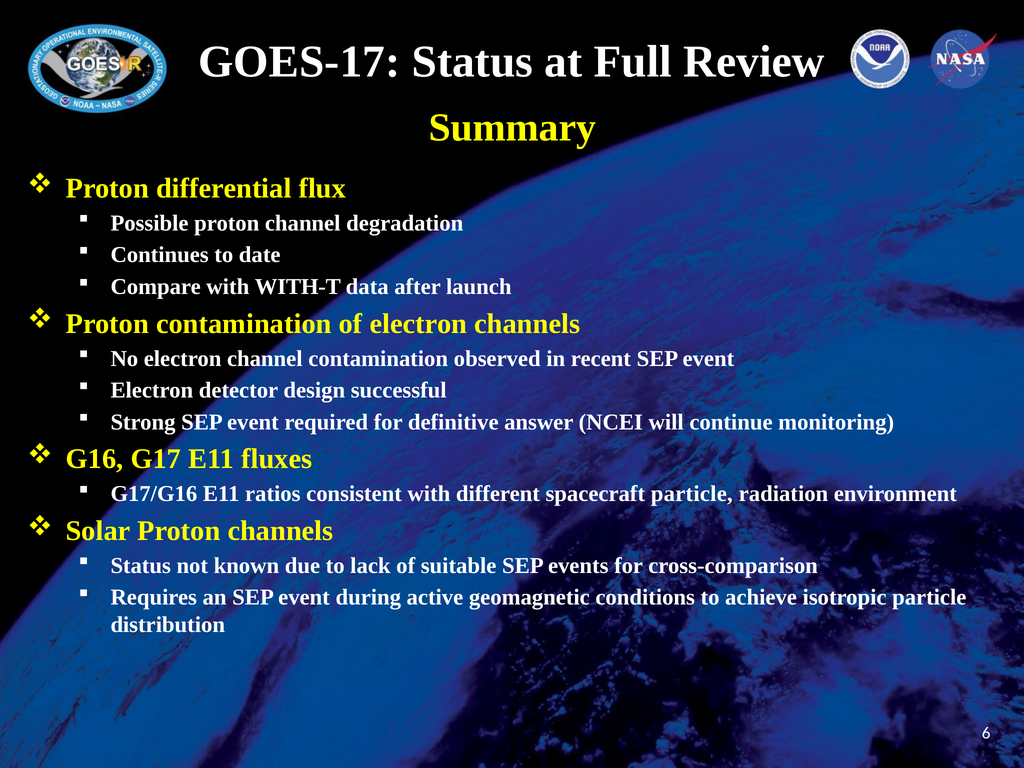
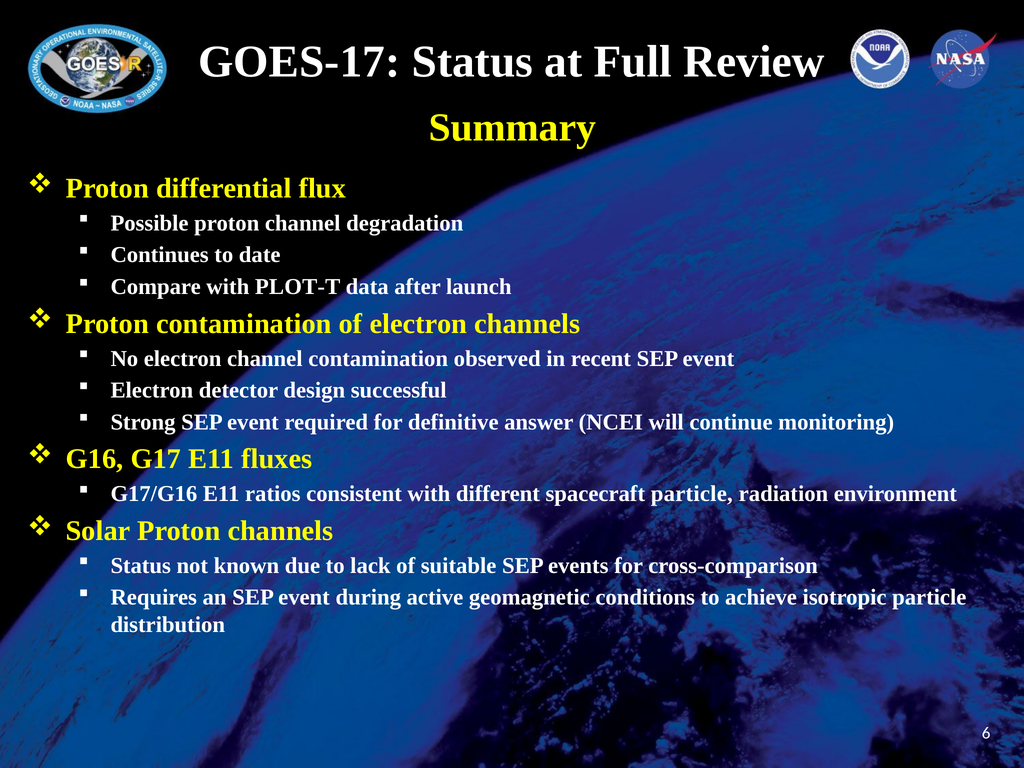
WITH-T: WITH-T -> PLOT-T
